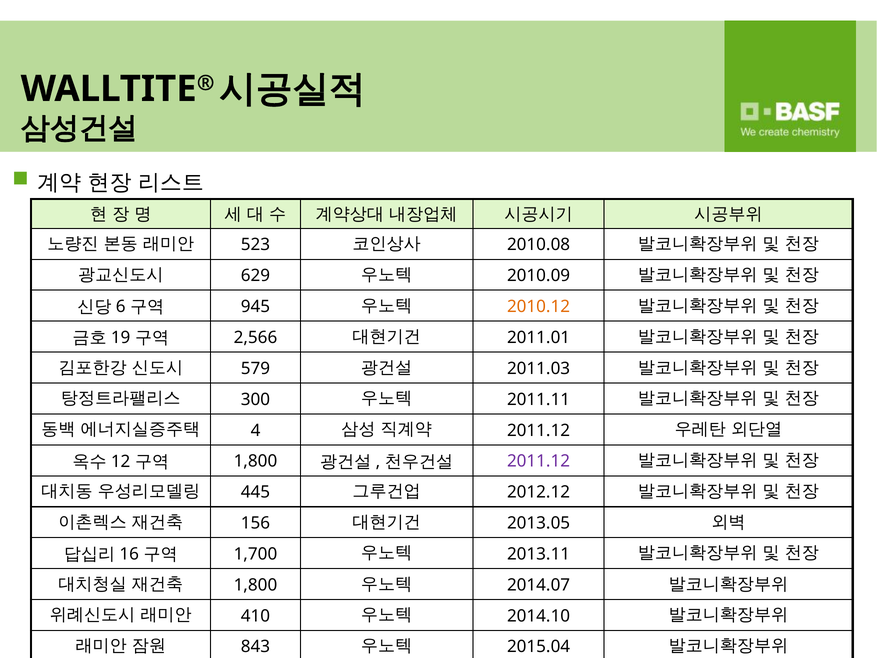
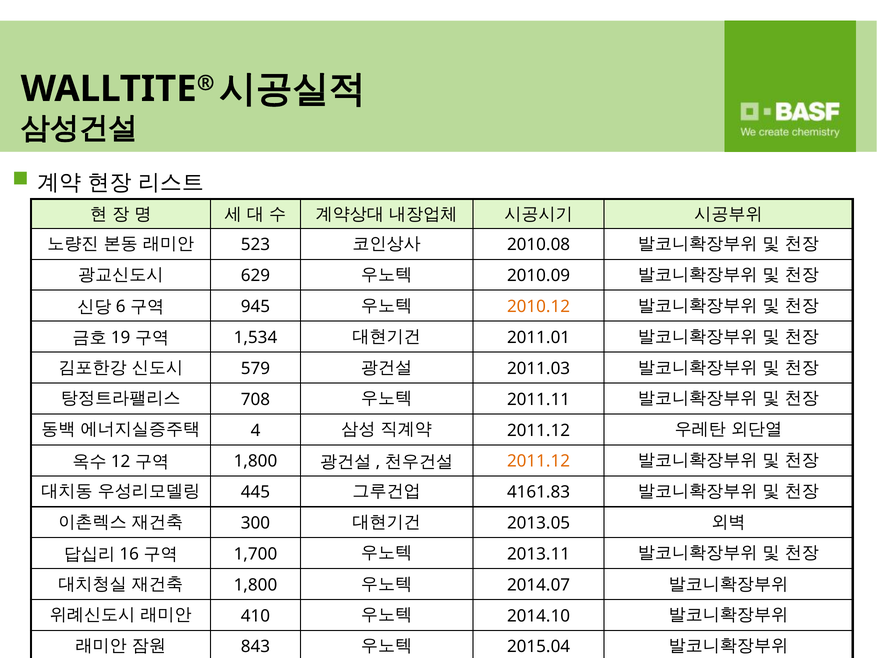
2,566: 2,566 -> 1,534
300: 300 -> 708
2011.12 at (539, 461) colour: purple -> orange
2012.12: 2012.12 -> 4161.83
156: 156 -> 300
